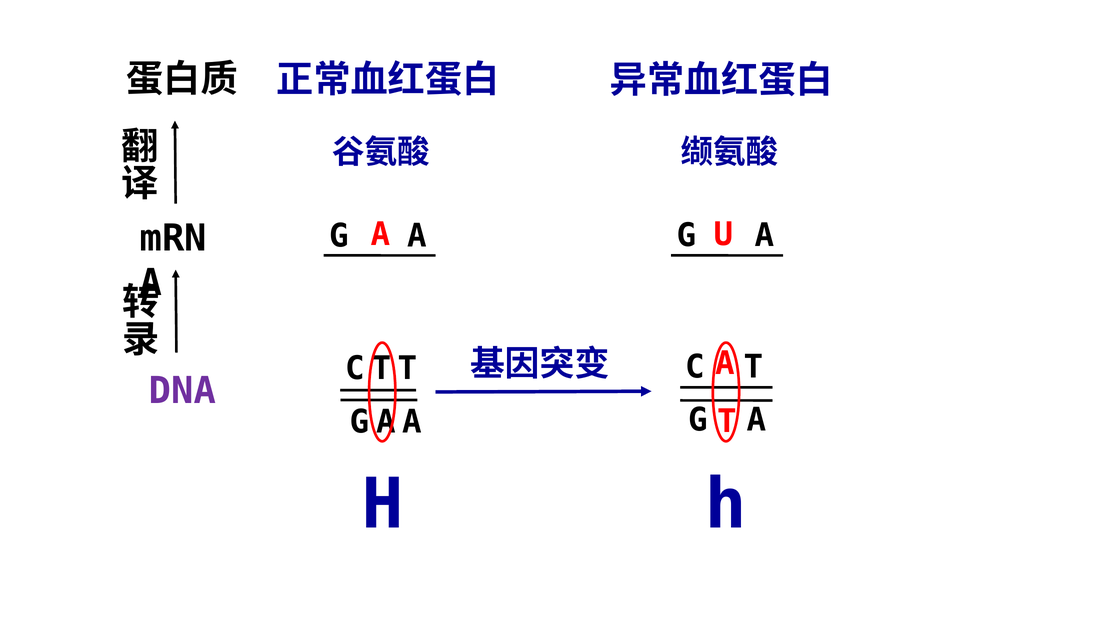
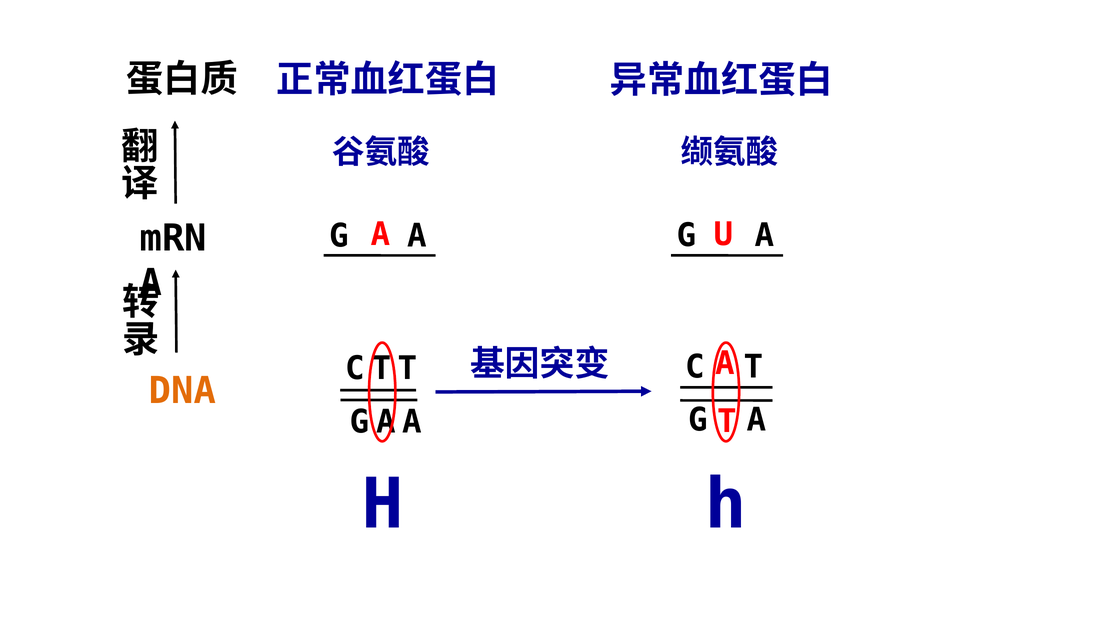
DNA colour: purple -> orange
